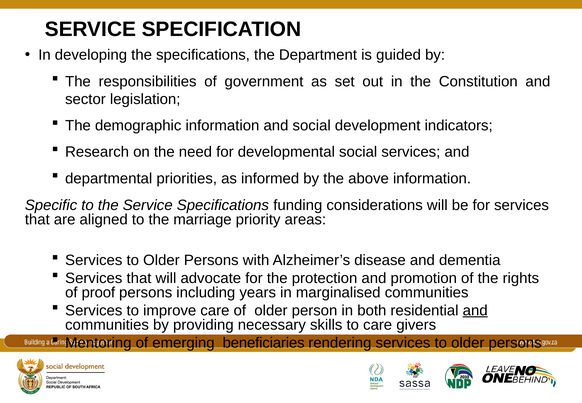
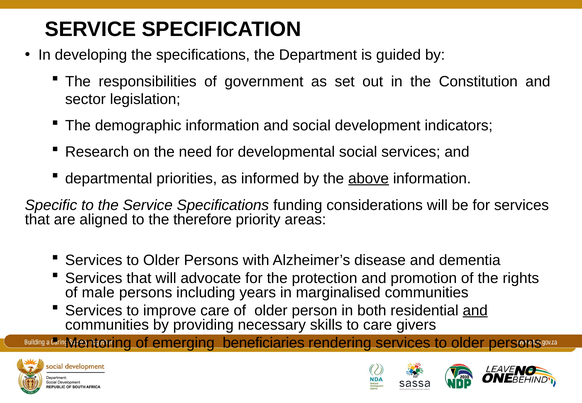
above underline: none -> present
marriage: marriage -> therefore
proof: proof -> male
